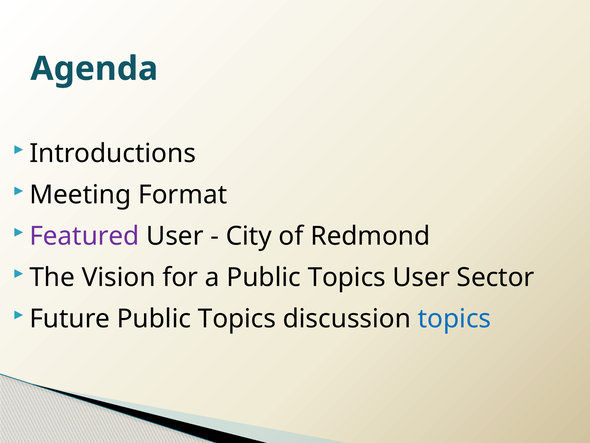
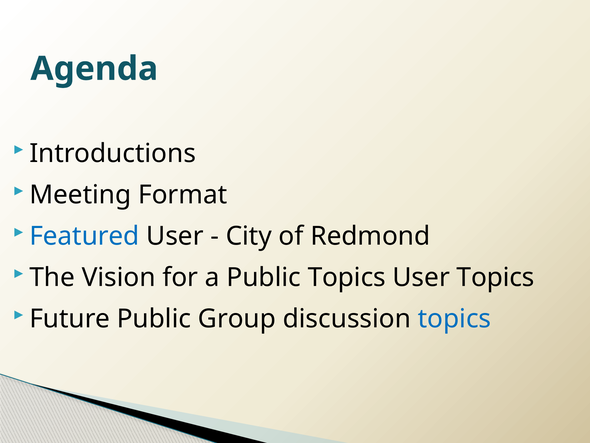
Featured colour: purple -> blue
User Sector: Sector -> Topics
Future Public Topics: Topics -> Group
